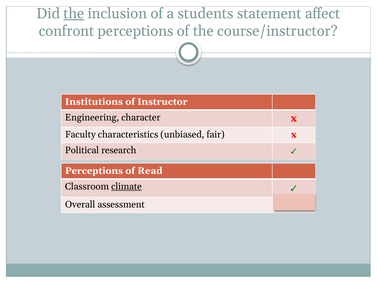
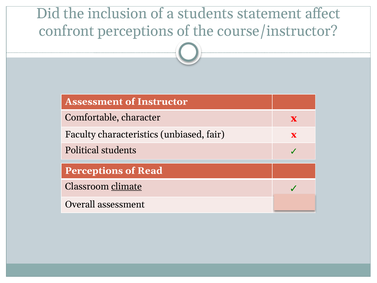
the at (74, 13) underline: present -> none
Institutions at (94, 102): Institutions -> Assessment
Engineering: Engineering -> Comfortable
Political research: research -> students
